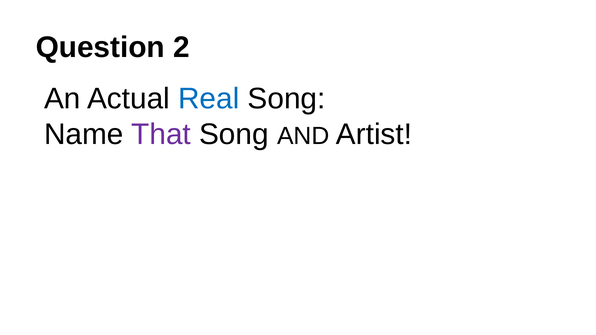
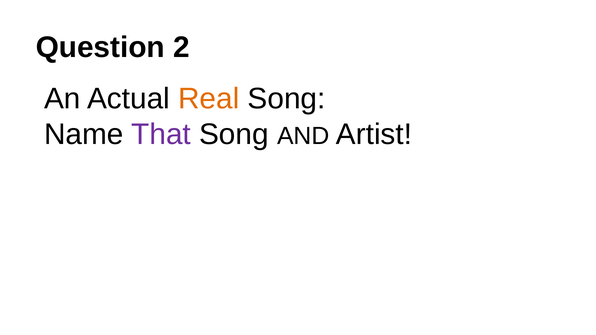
Real colour: blue -> orange
